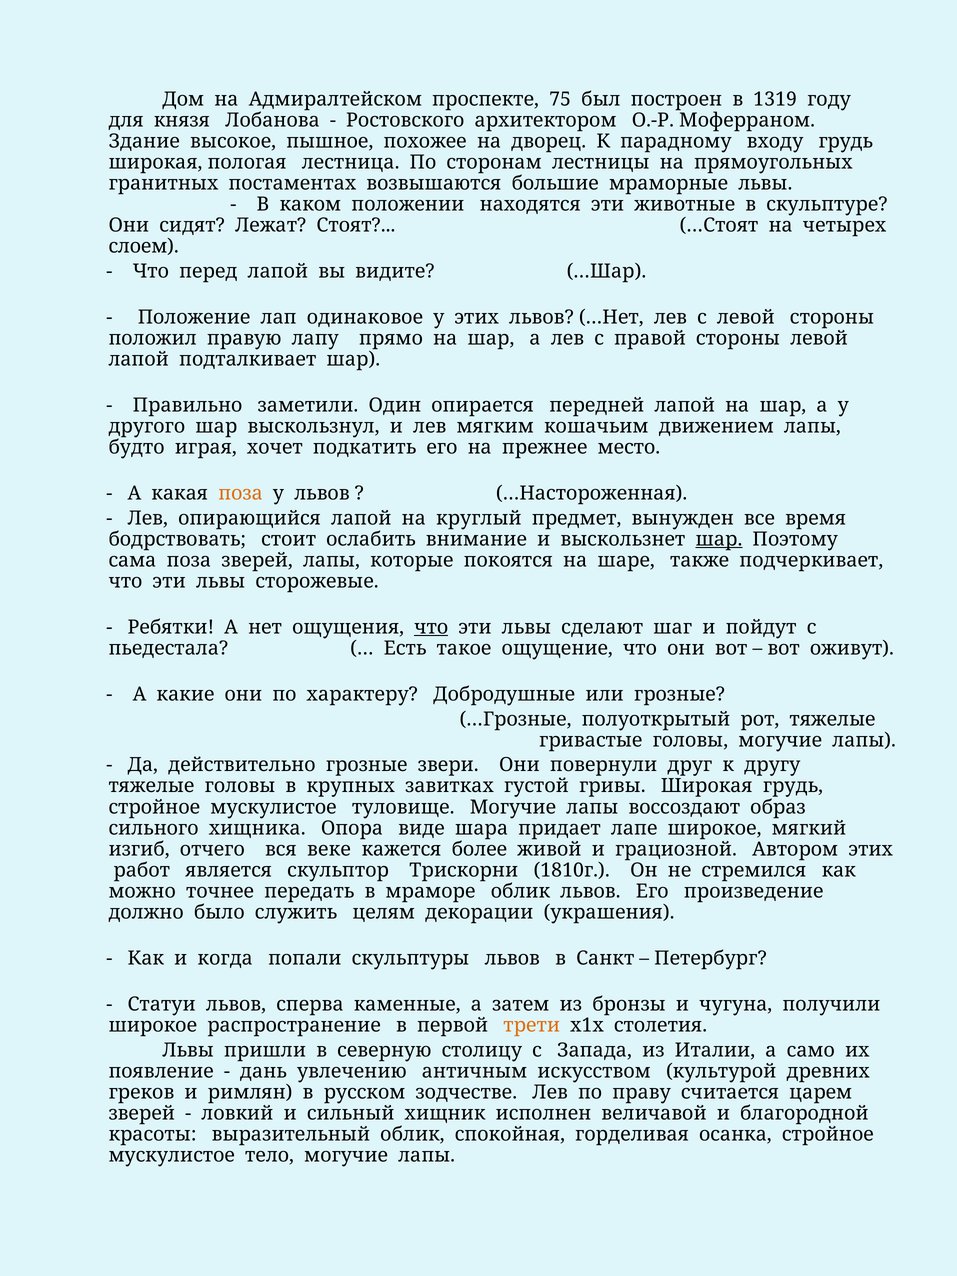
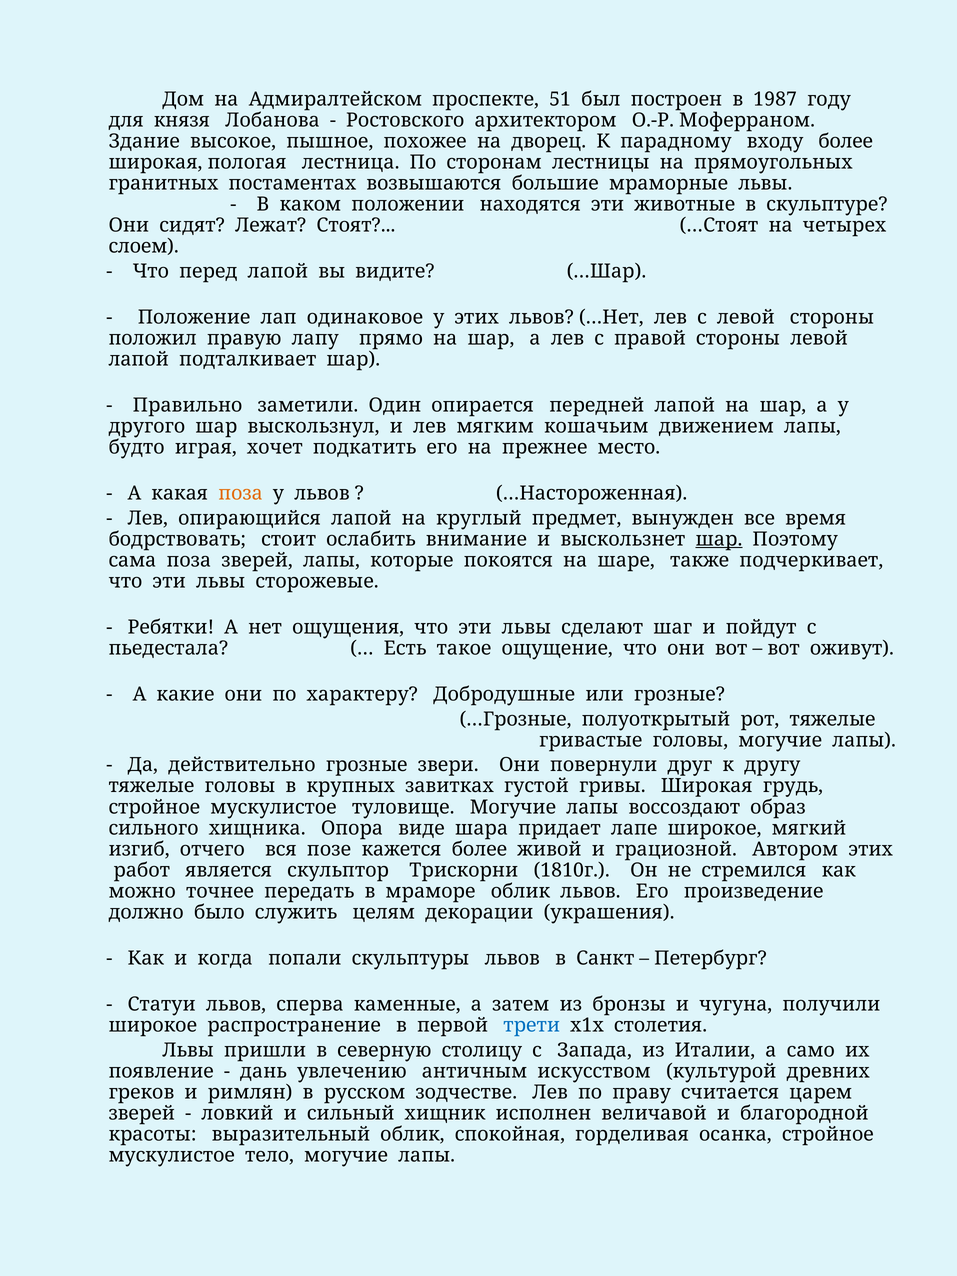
75: 75 -> 51
1319: 1319 -> 1987
входу грудь: грудь -> более
что at (431, 627) underline: present -> none
веке: веке -> позе
трети colour: orange -> blue
